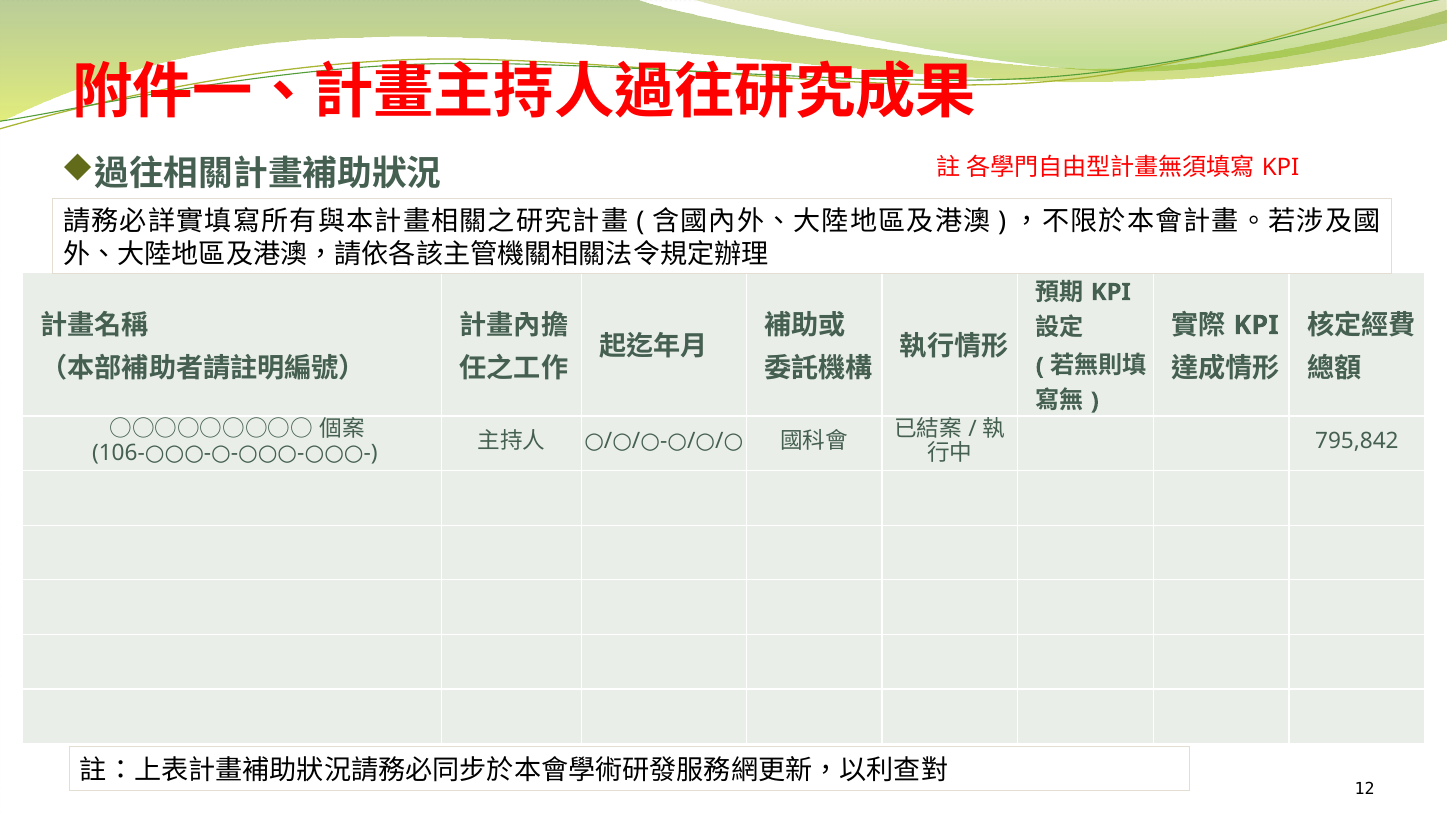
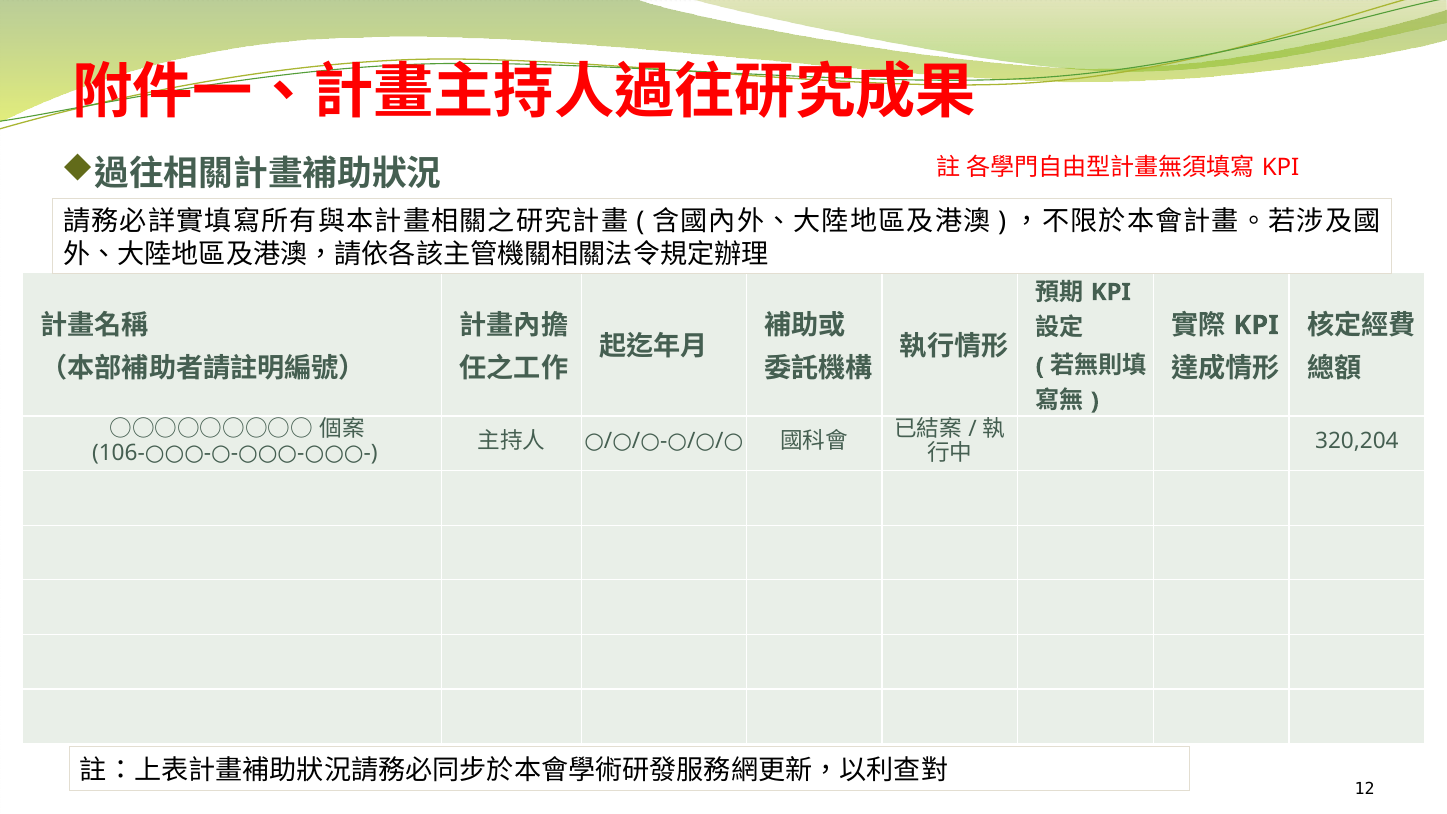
795,842: 795,842 -> 320,204
